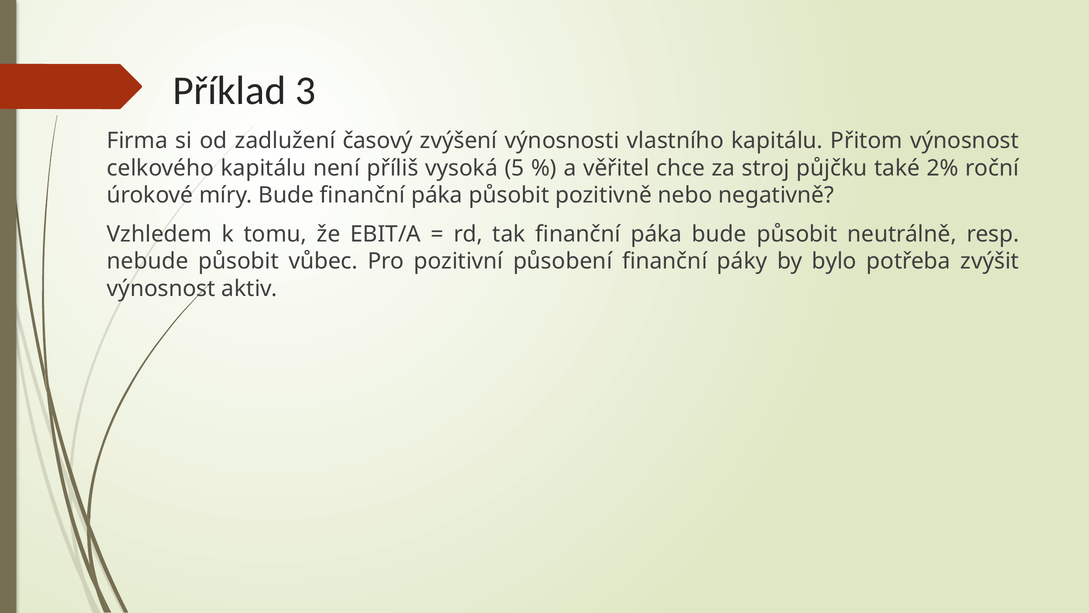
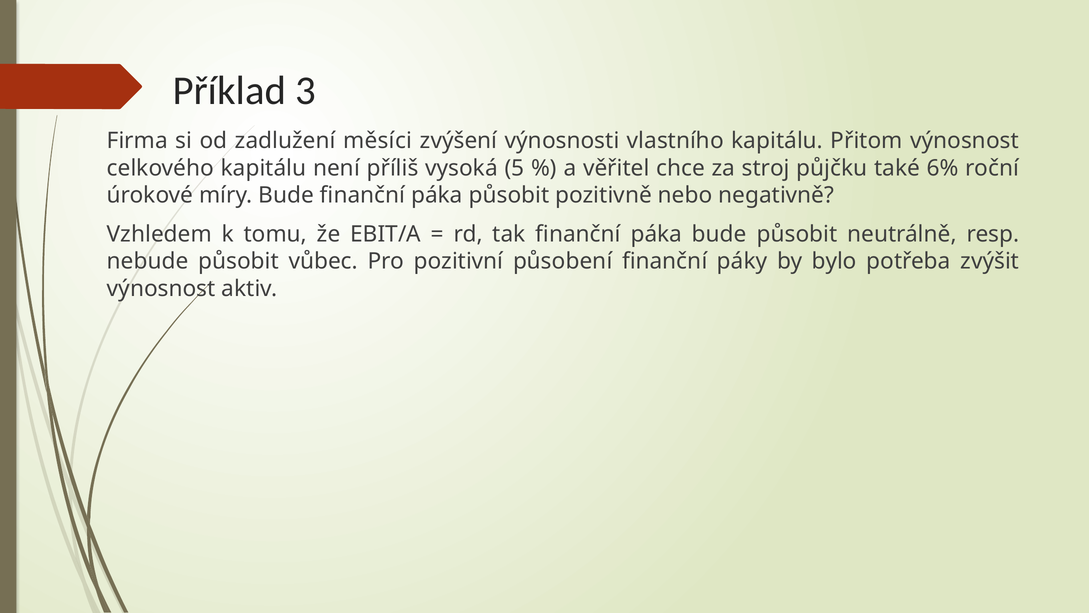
časový: časový -> měsíci
2%: 2% -> 6%
